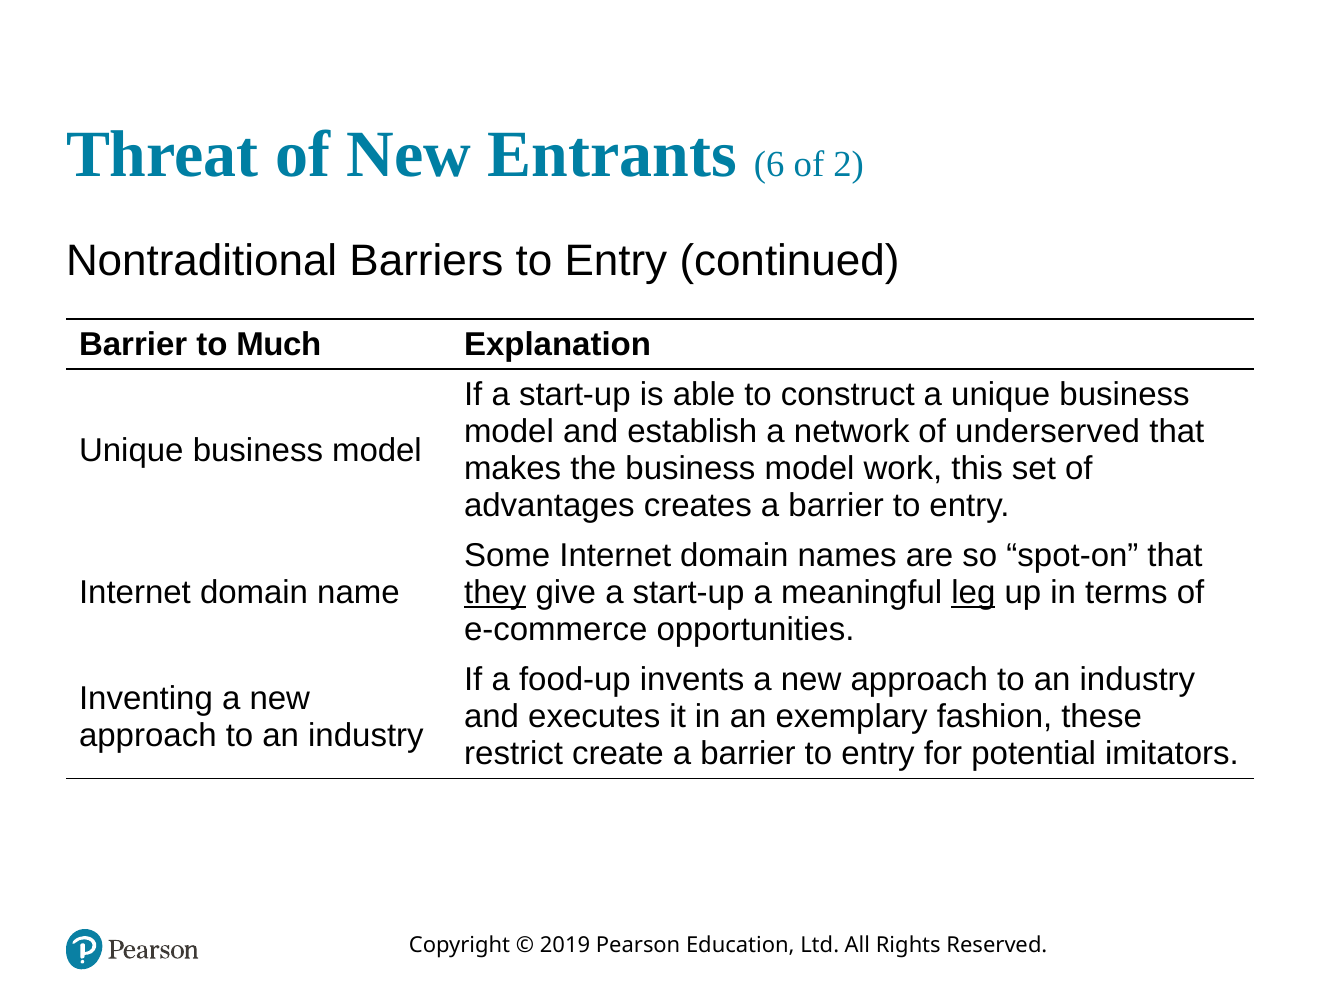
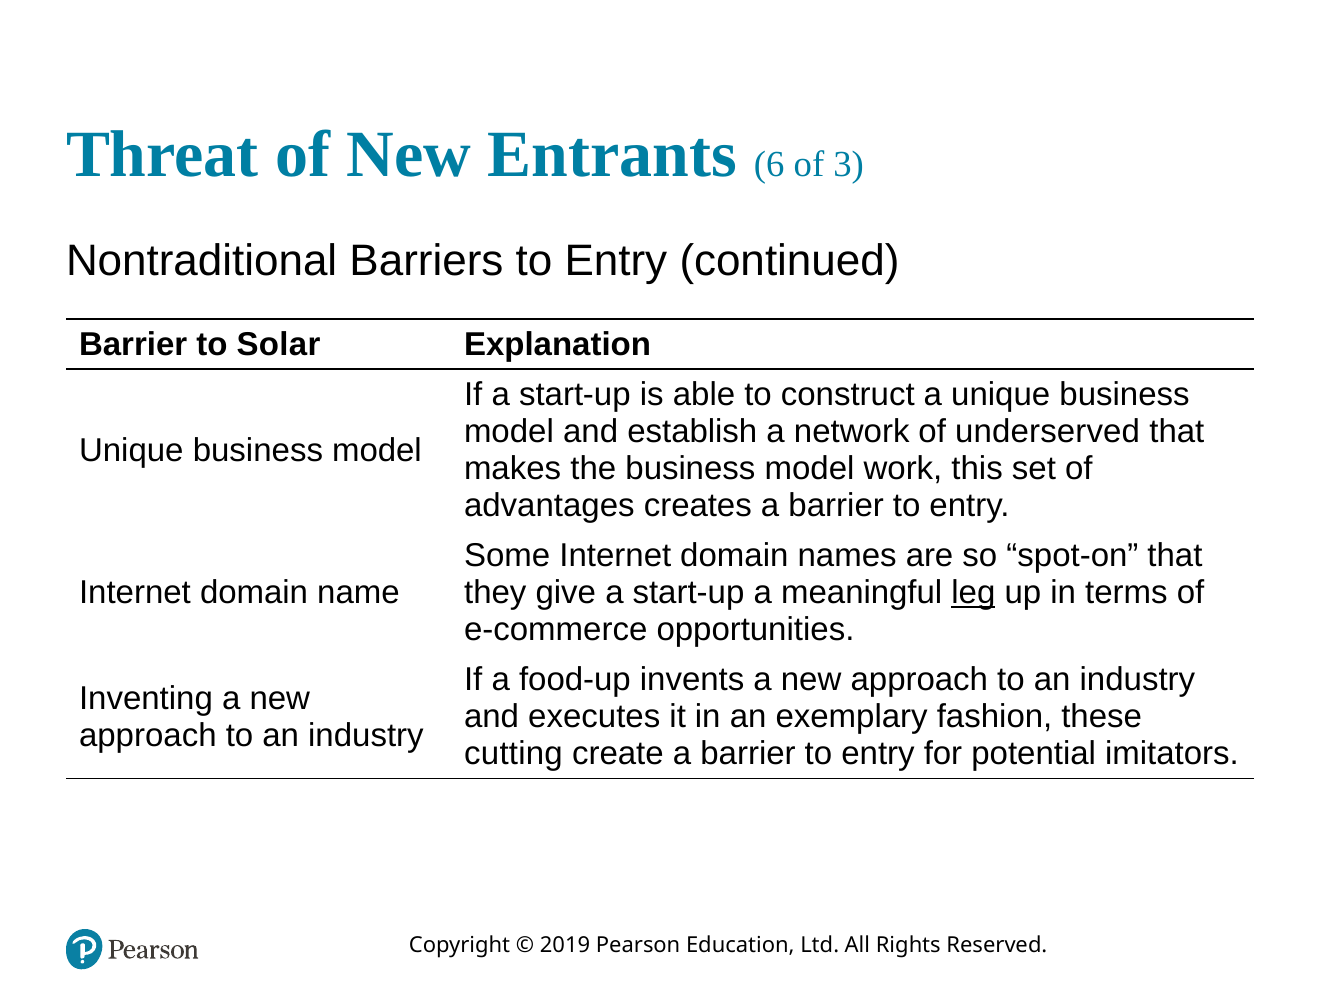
2: 2 -> 3
Much: Much -> Solar
they underline: present -> none
restrict: restrict -> cutting
